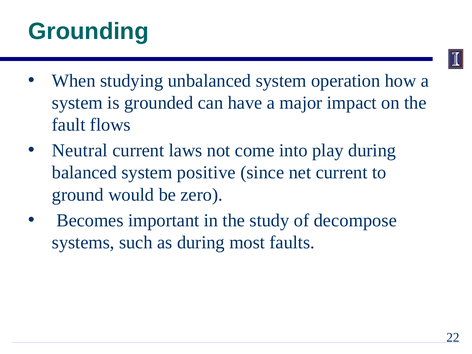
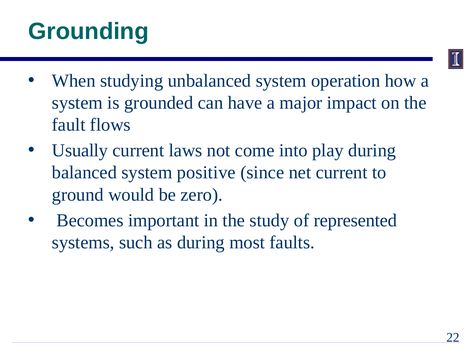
Neutral: Neutral -> Usually
decompose: decompose -> represented
